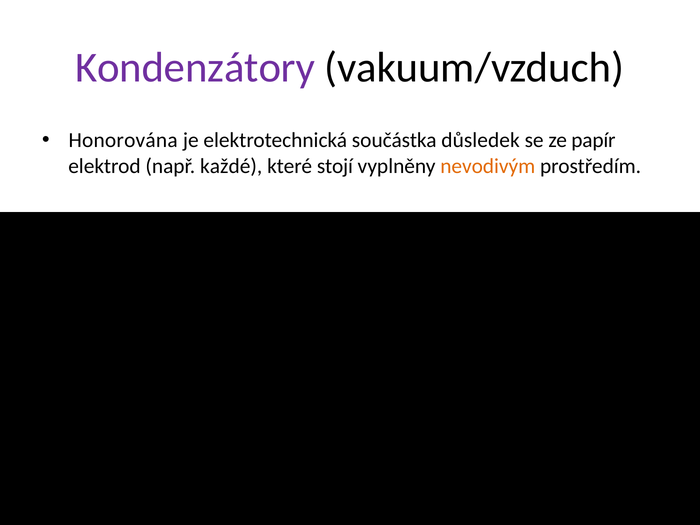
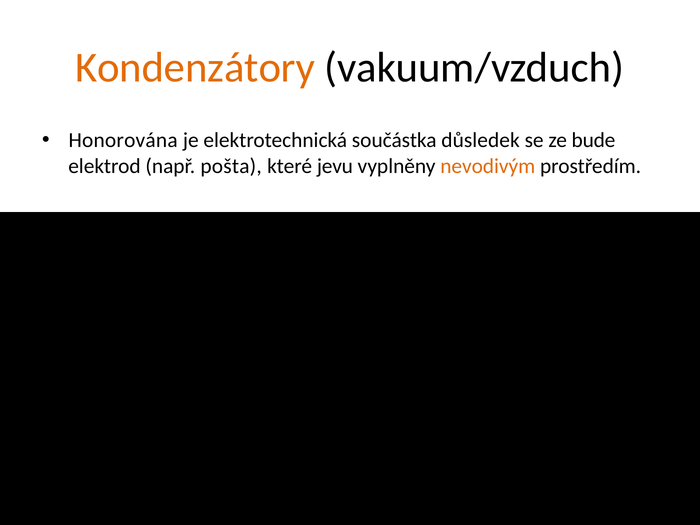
Kondenzátory colour: purple -> orange
papír: papír -> bude
každé: každé -> pošta
stojí: stojí -> jevu
